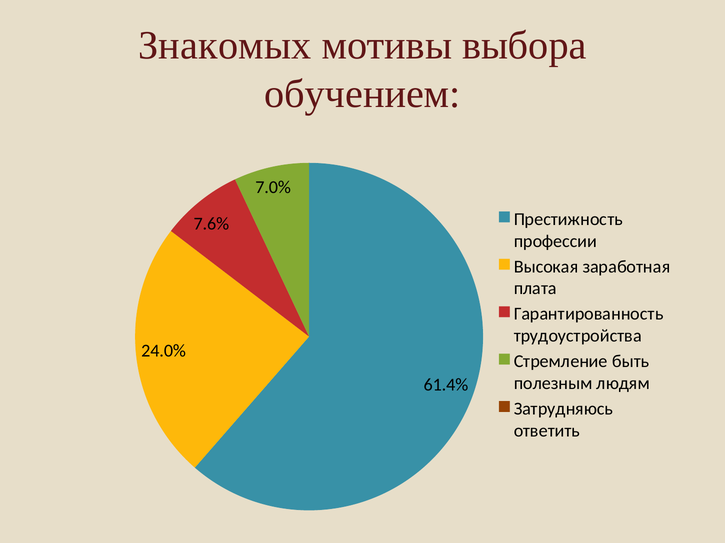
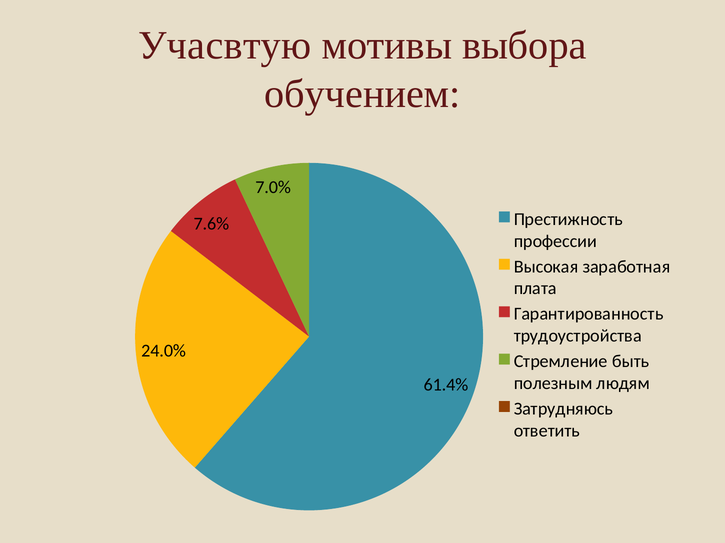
Знакомых: Знакомых -> Учасвтую
